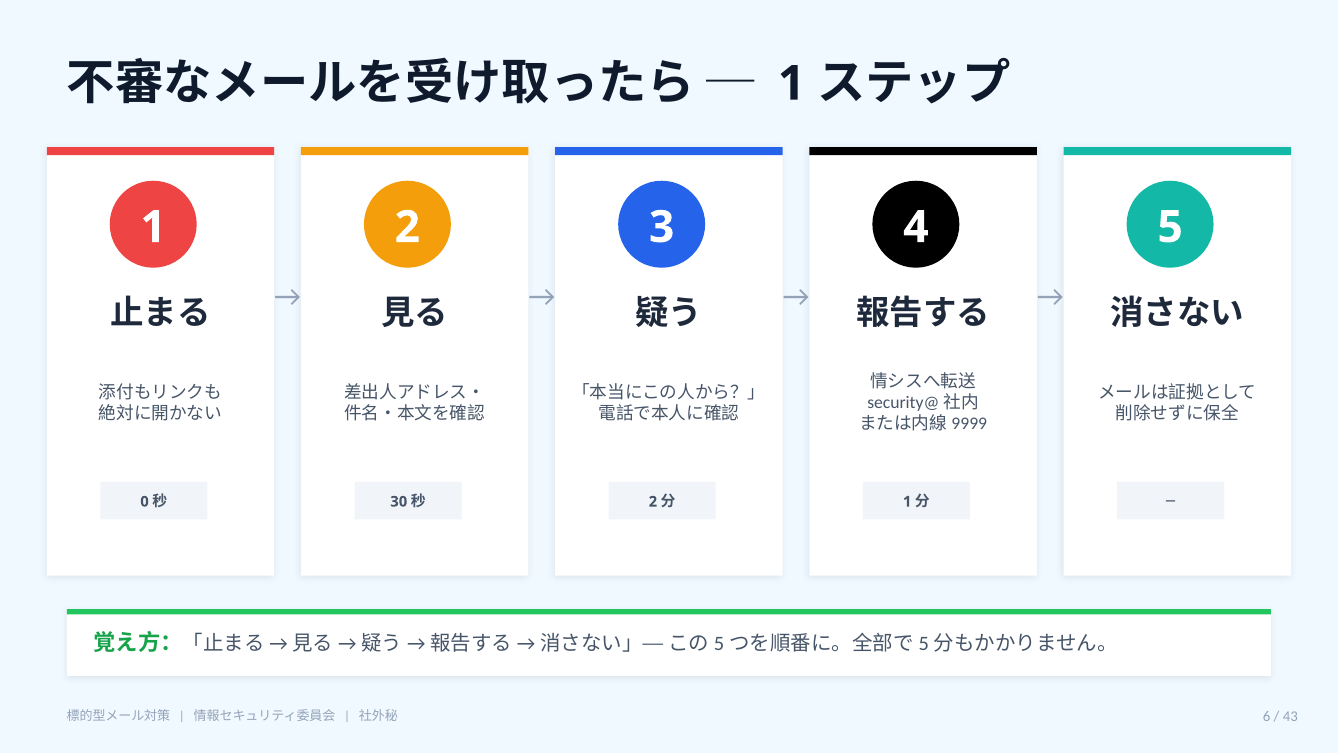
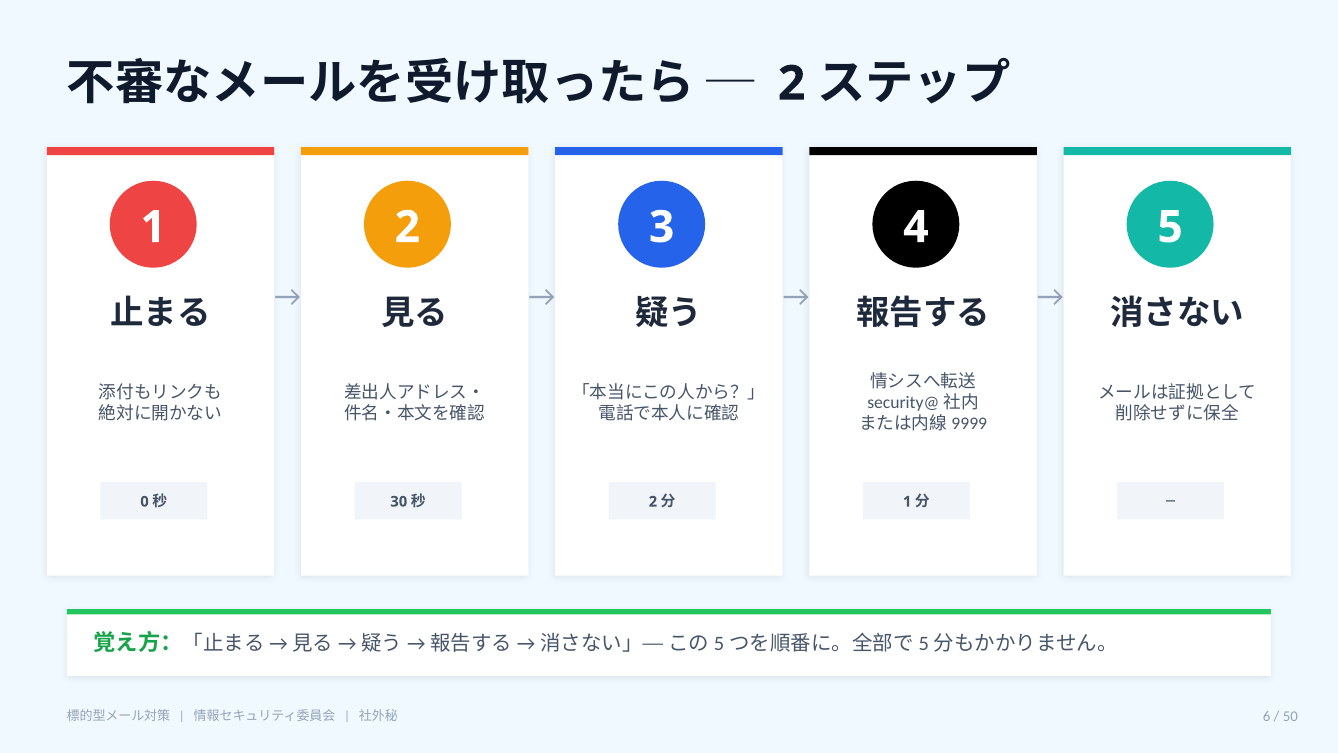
1 at (792, 84): 1 -> 2
43: 43 -> 50
